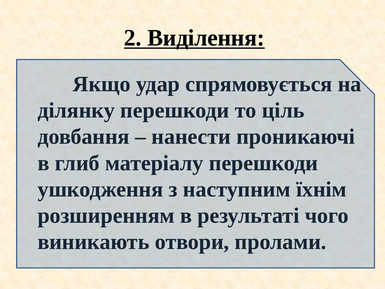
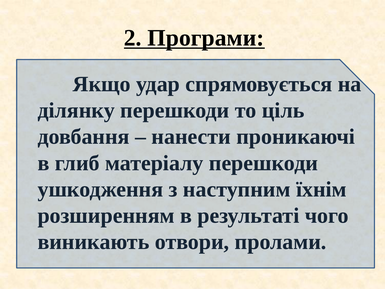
Виділення: Виділення -> Програми
